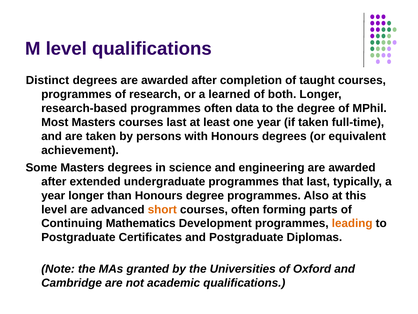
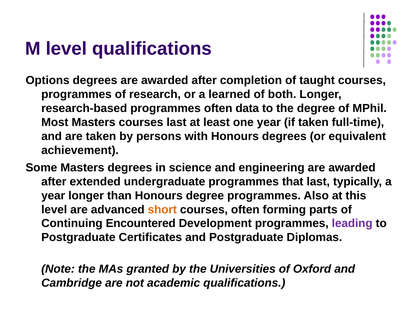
Distinct: Distinct -> Options
Mathematics: Mathematics -> Encountered
leading colour: orange -> purple
